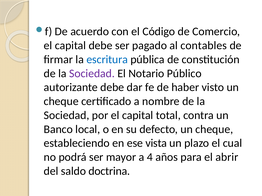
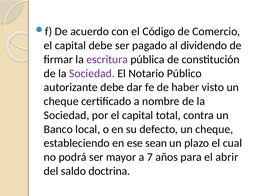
contables: contables -> dividendo
escritura colour: blue -> purple
vista: vista -> sean
4: 4 -> 7
